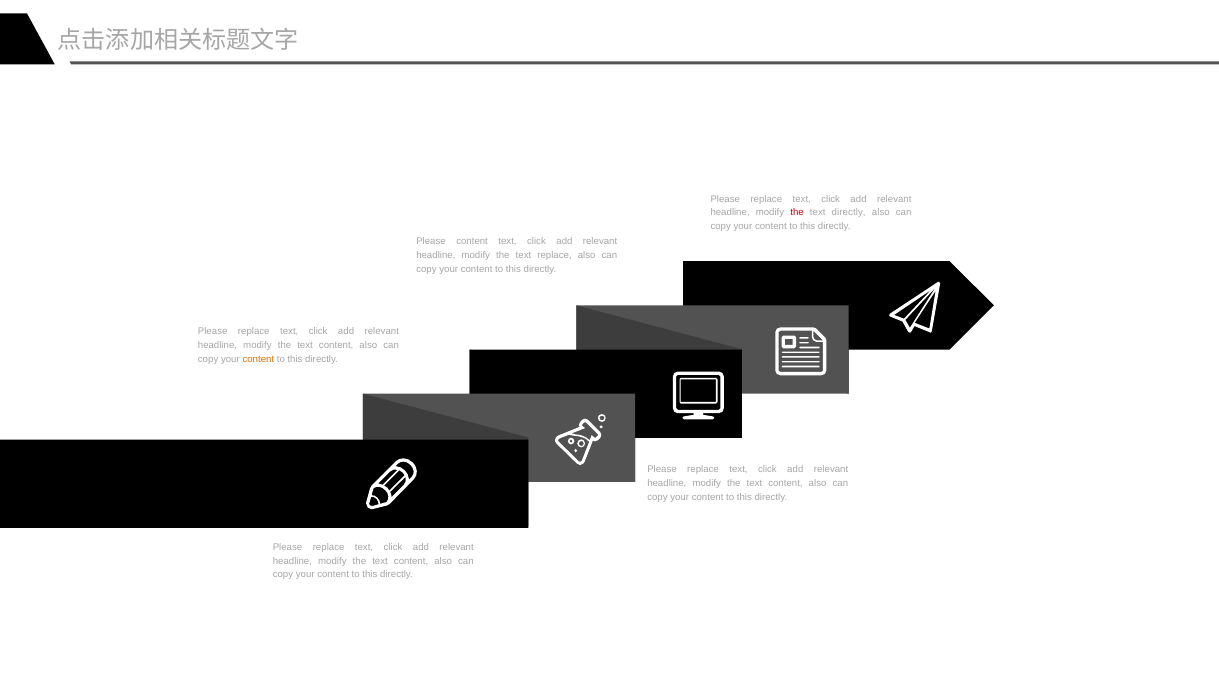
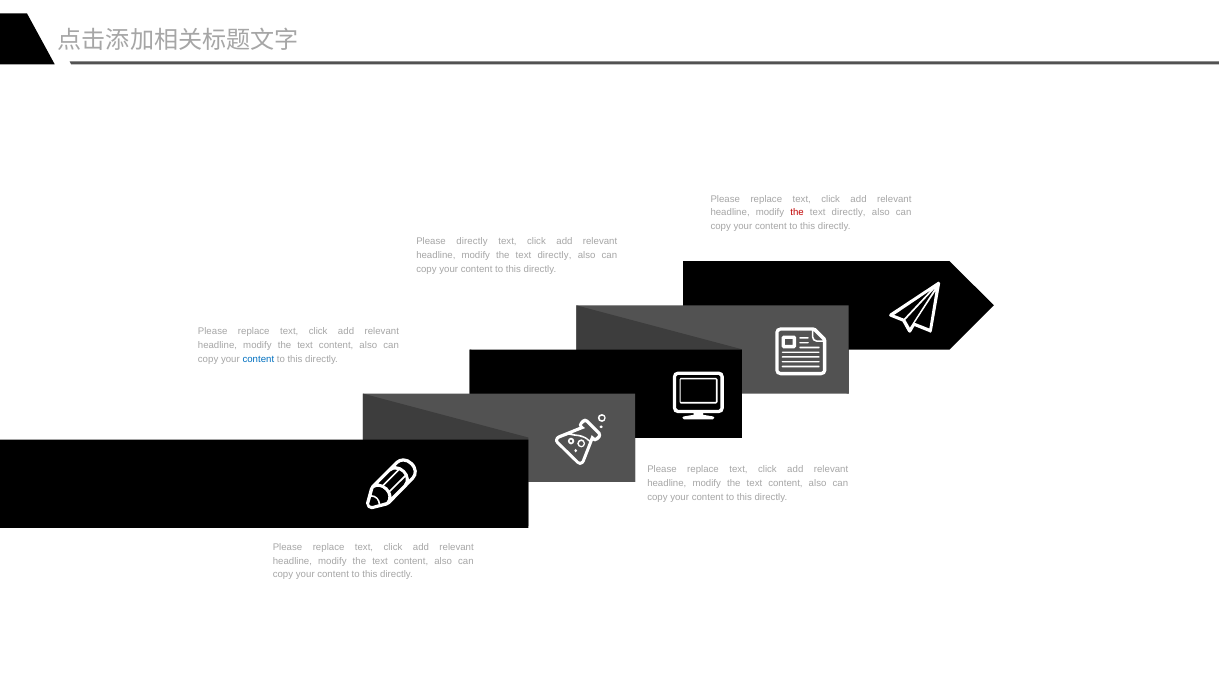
Please content: content -> directly
replace at (555, 255): replace -> directly
content at (258, 359) colour: orange -> blue
